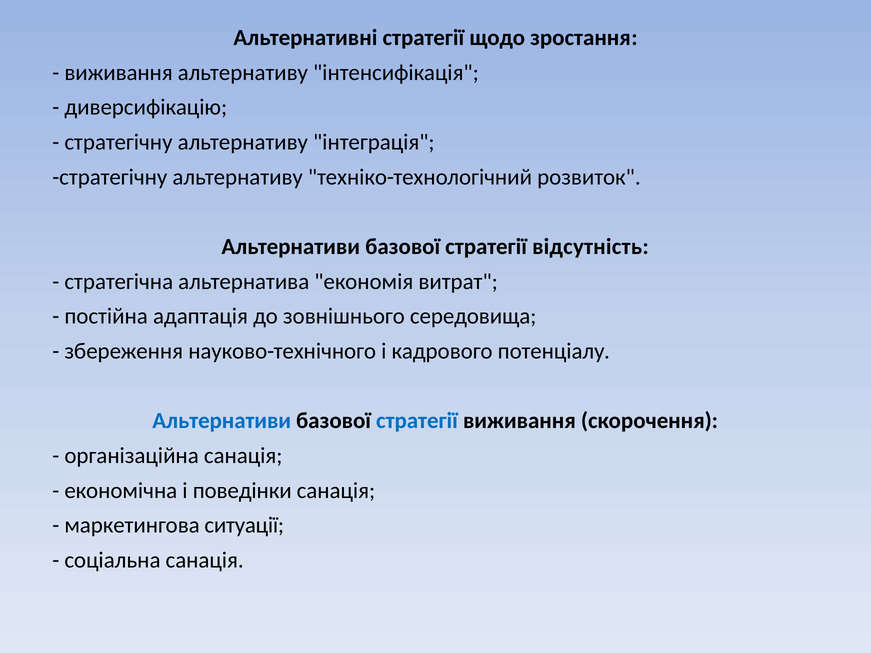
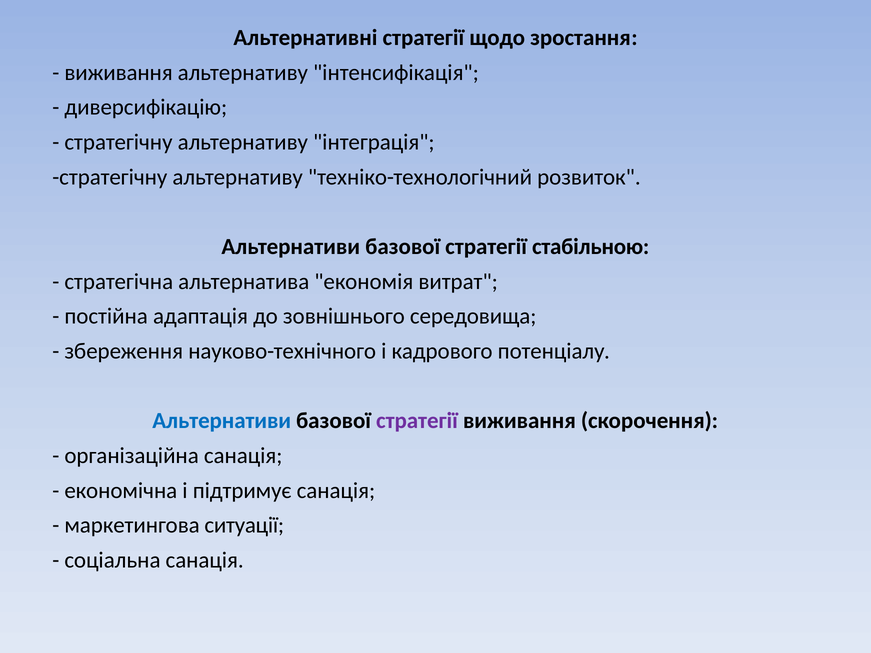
відсутність: відсутність -> стабільною
стратегії at (417, 421) colour: blue -> purple
поведінки: поведінки -> підтримує
